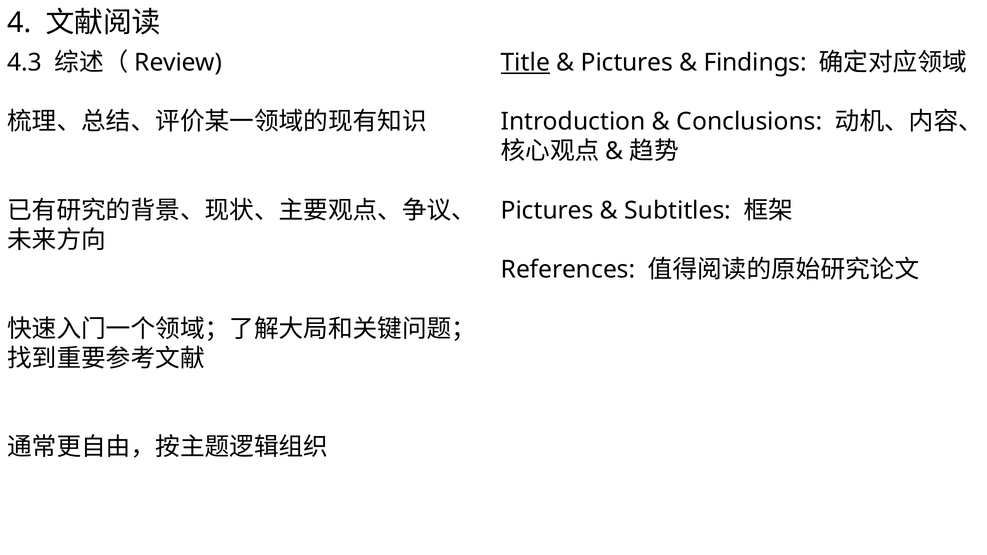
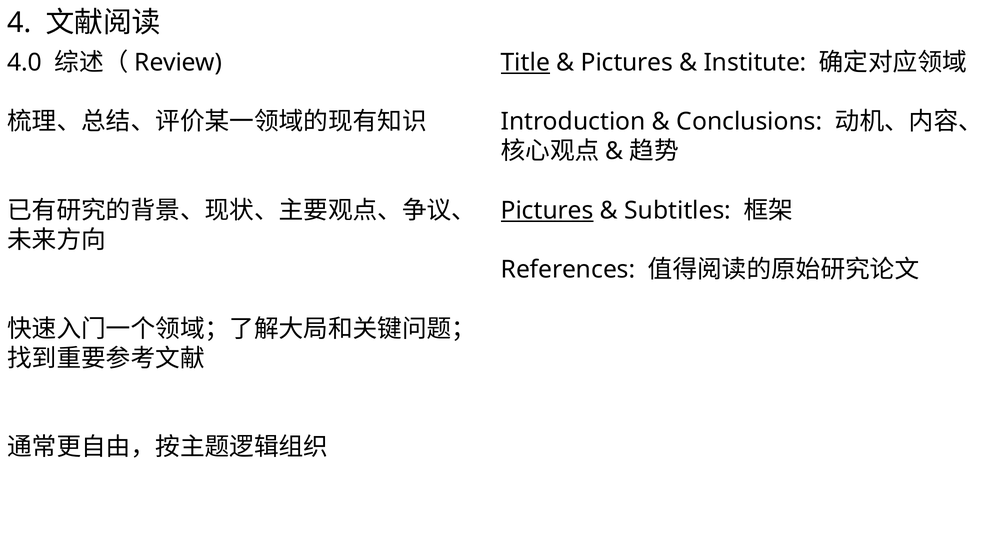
4.3: 4.3 -> 4.0
Findings: Findings -> Institute
Pictures at (547, 211) underline: none -> present
